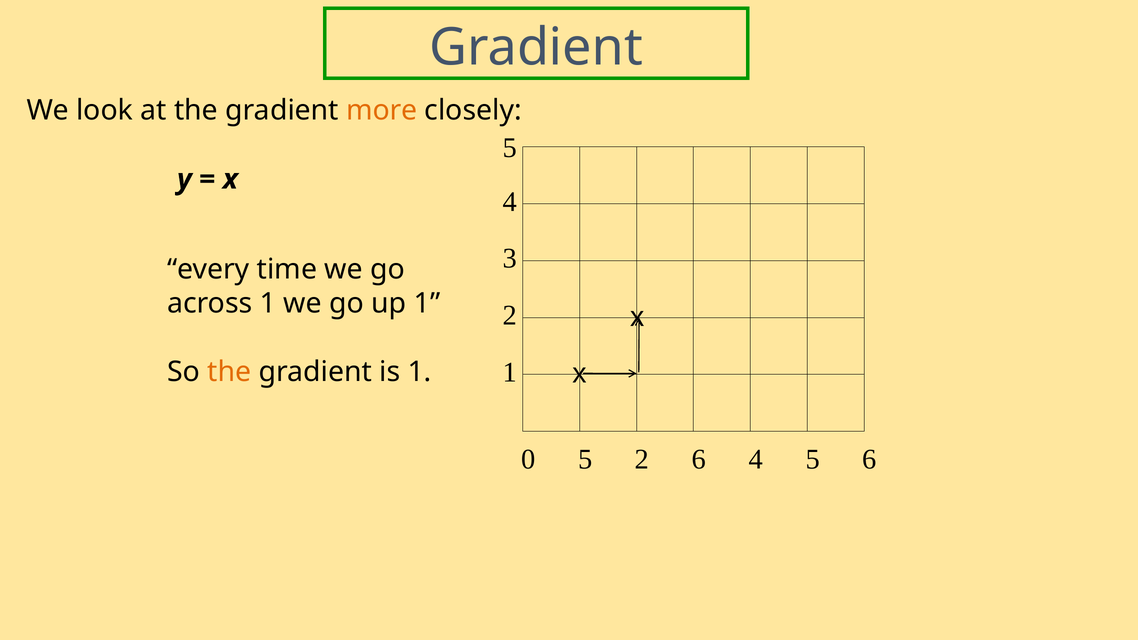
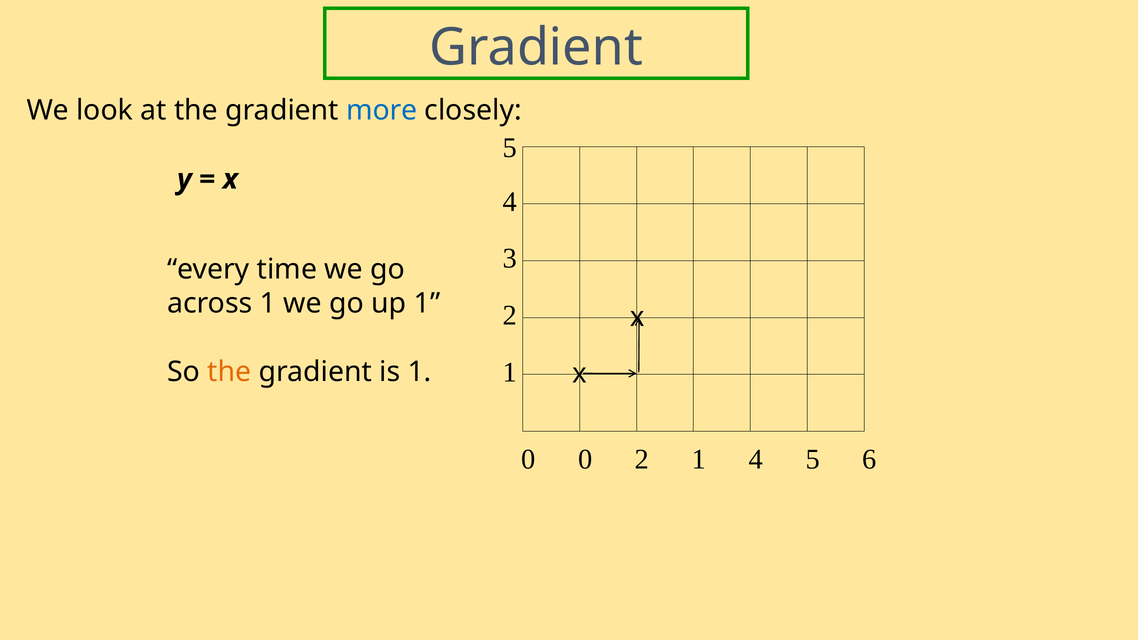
more colour: orange -> blue
0 5: 5 -> 0
6 at (699, 459): 6 -> 1
